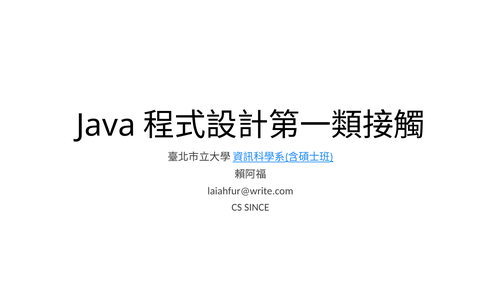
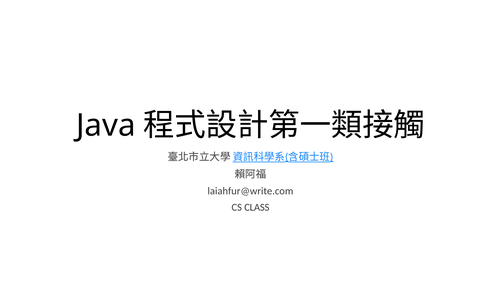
SINCE: SINCE -> CLASS
